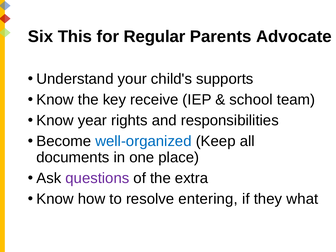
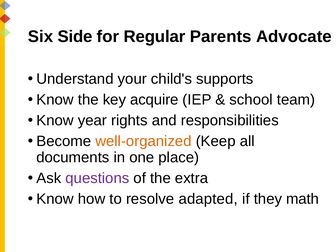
This: This -> Side
receive: receive -> acquire
well-organized colour: blue -> orange
entering: entering -> adapted
what: what -> math
